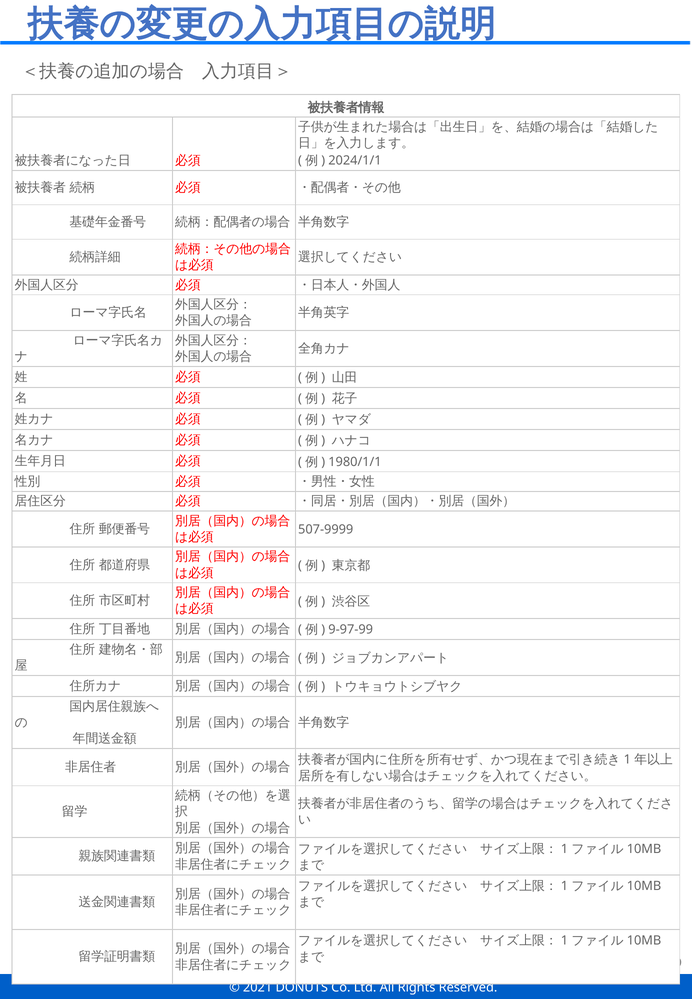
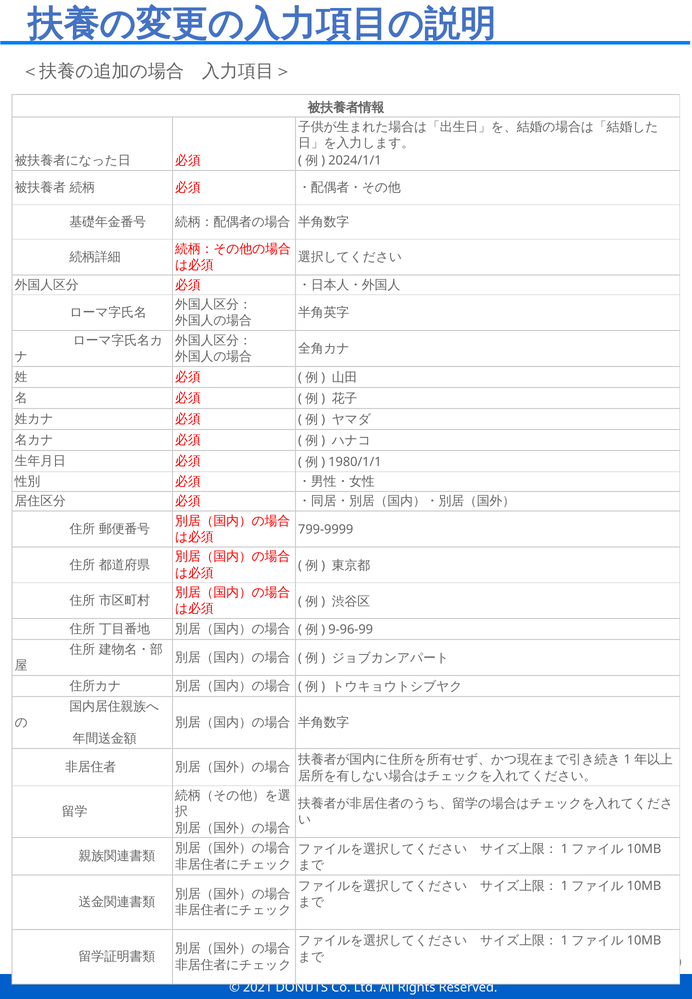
507-9999: 507-9999 -> 799-9999
9-97-99: 9-97-99 -> 9-96-99
